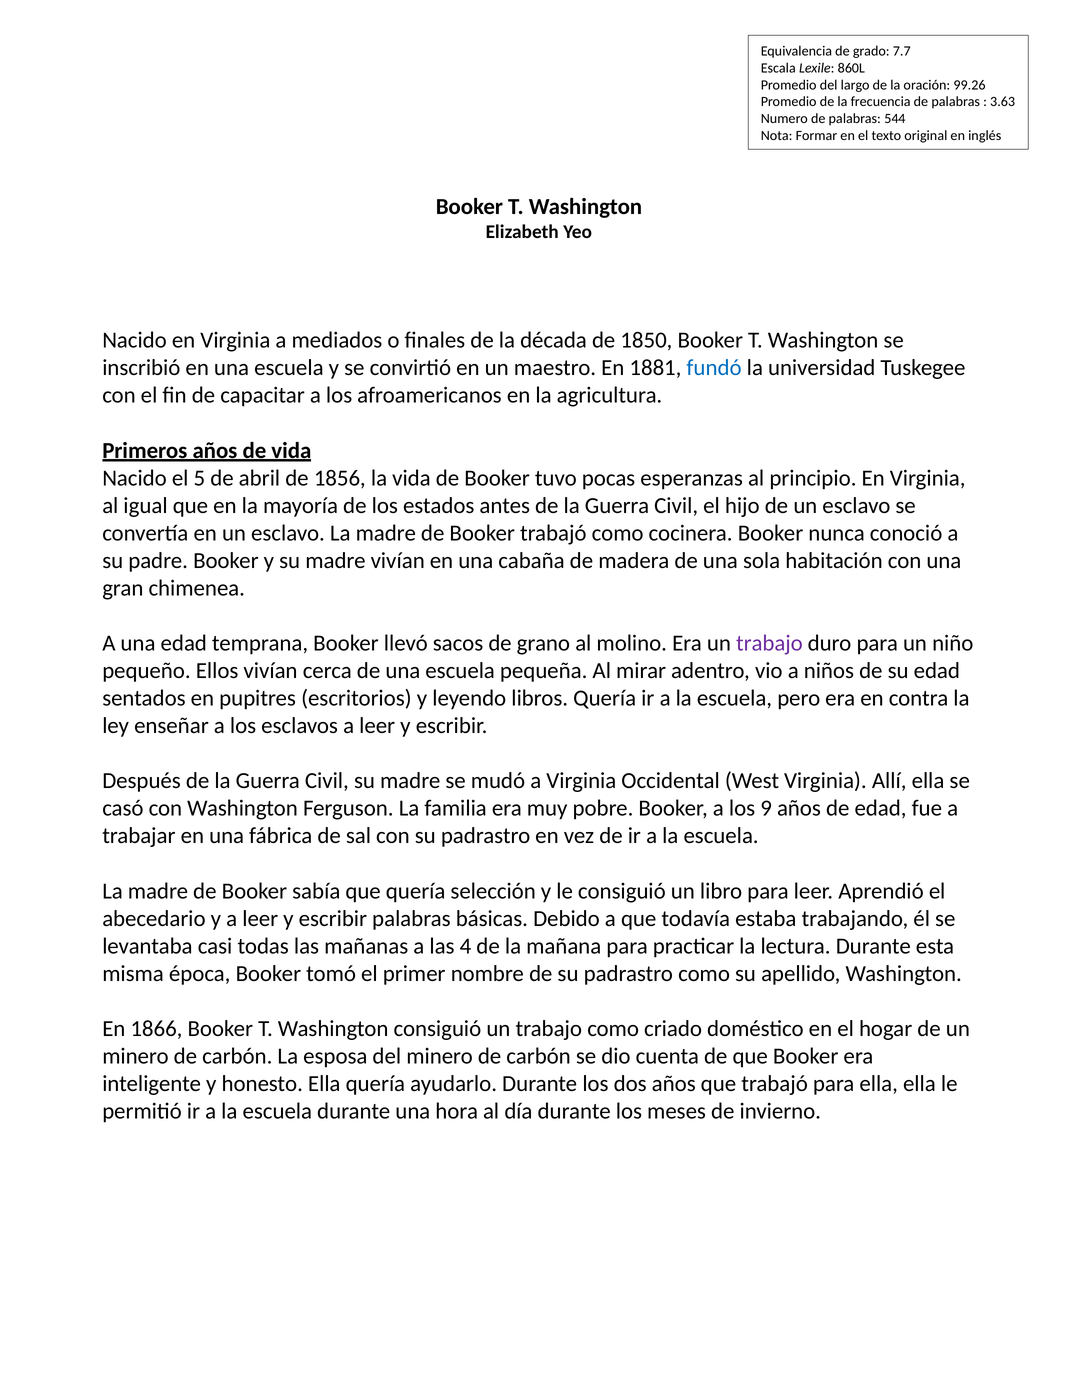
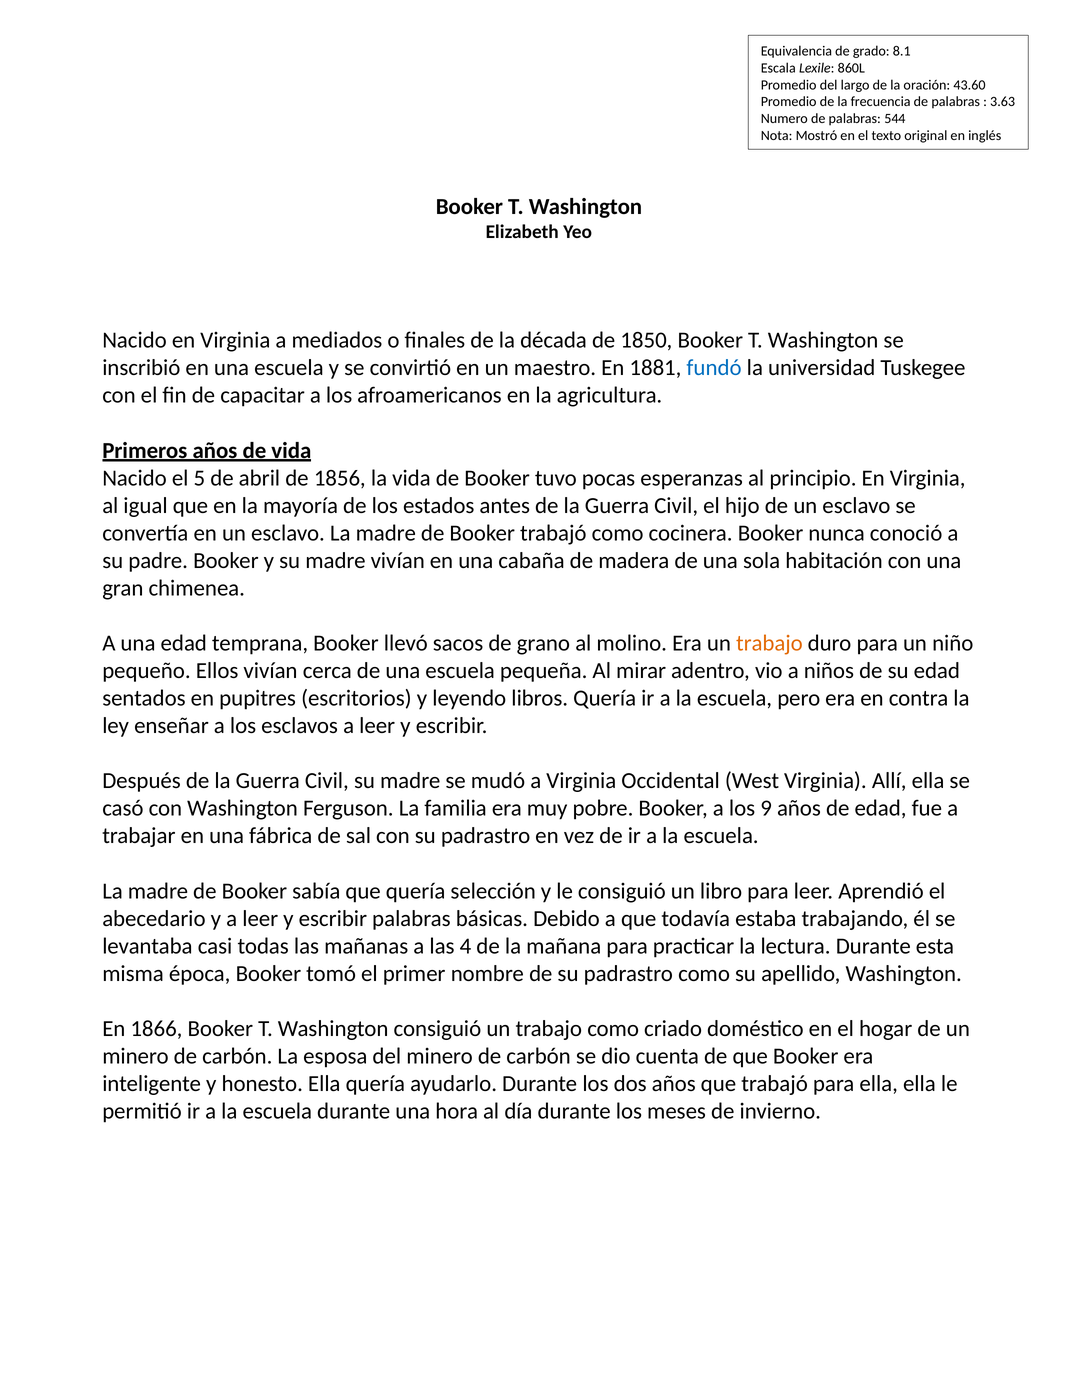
7.7: 7.7 -> 8.1
99.26: 99.26 -> 43.60
Formar: Formar -> Mostró
trabajo at (769, 643) colour: purple -> orange
